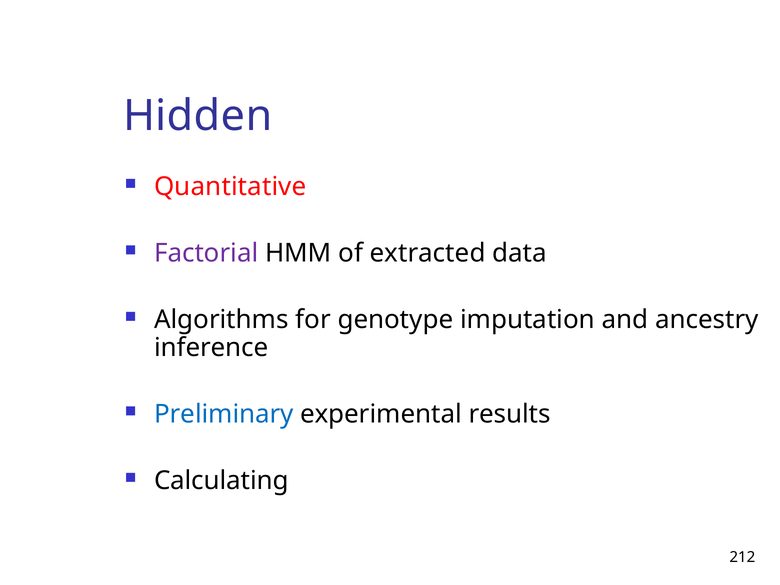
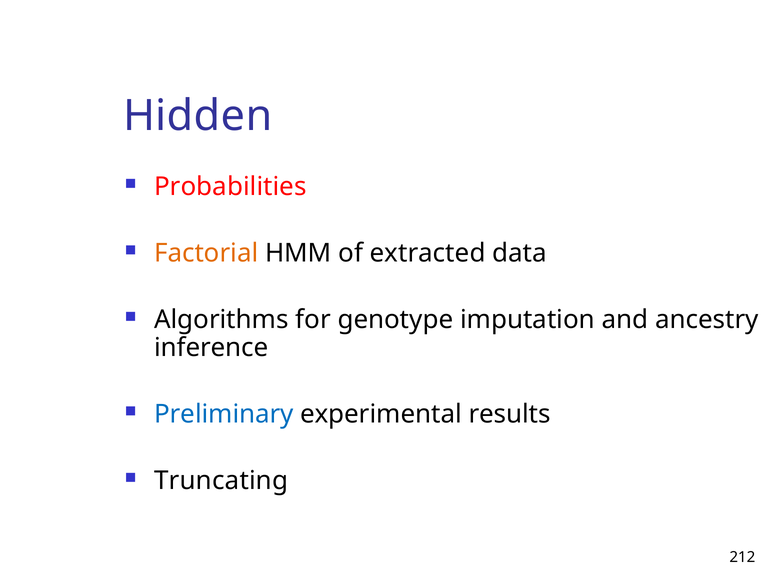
Quantitative: Quantitative -> Probabilities
Factorial colour: purple -> orange
Calculating: Calculating -> Truncating
